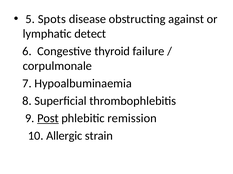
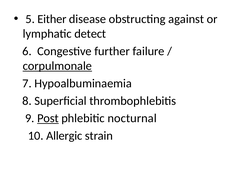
Spots: Spots -> Either
thyroid: thyroid -> further
corpulmonale underline: none -> present
remission: remission -> nocturnal
